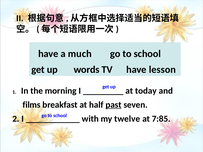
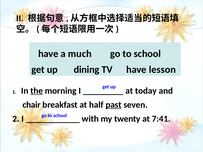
words: words -> dining
the underline: none -> present
films: films -> chair
twelve: twelve -> twenty
7:85: 7:85 -> 7:41
